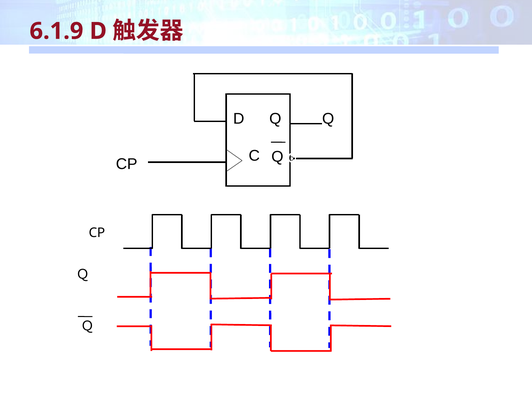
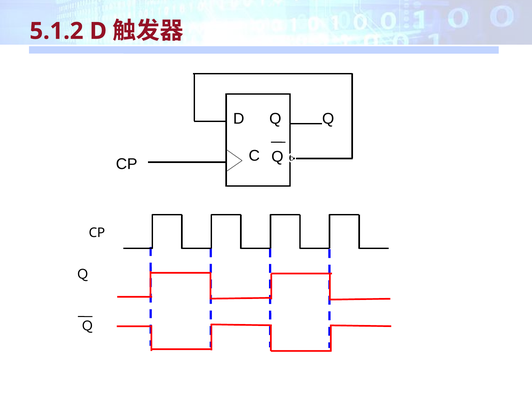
6.1.9: 6.1.9 -> 5.1.2
